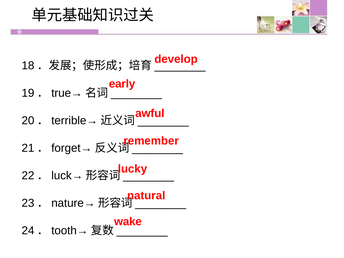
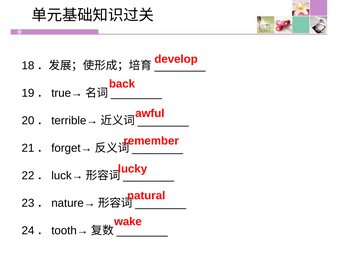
early: early -> back
